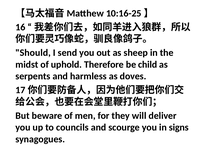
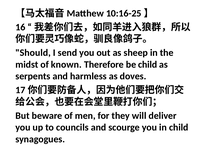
uphold: uphold -> known
in signs: signs -> child
